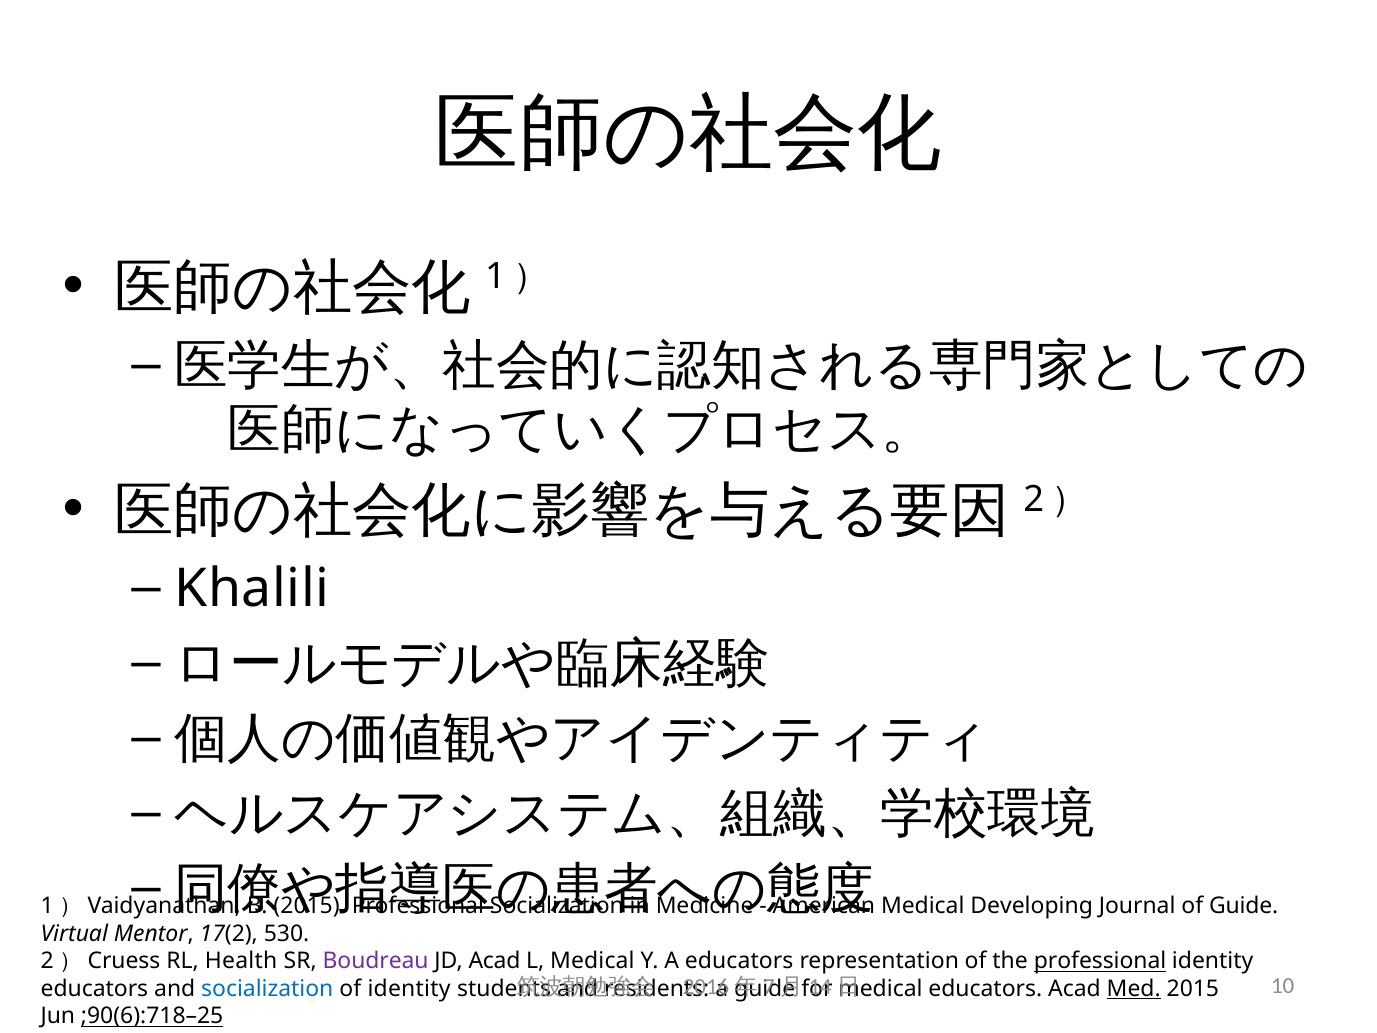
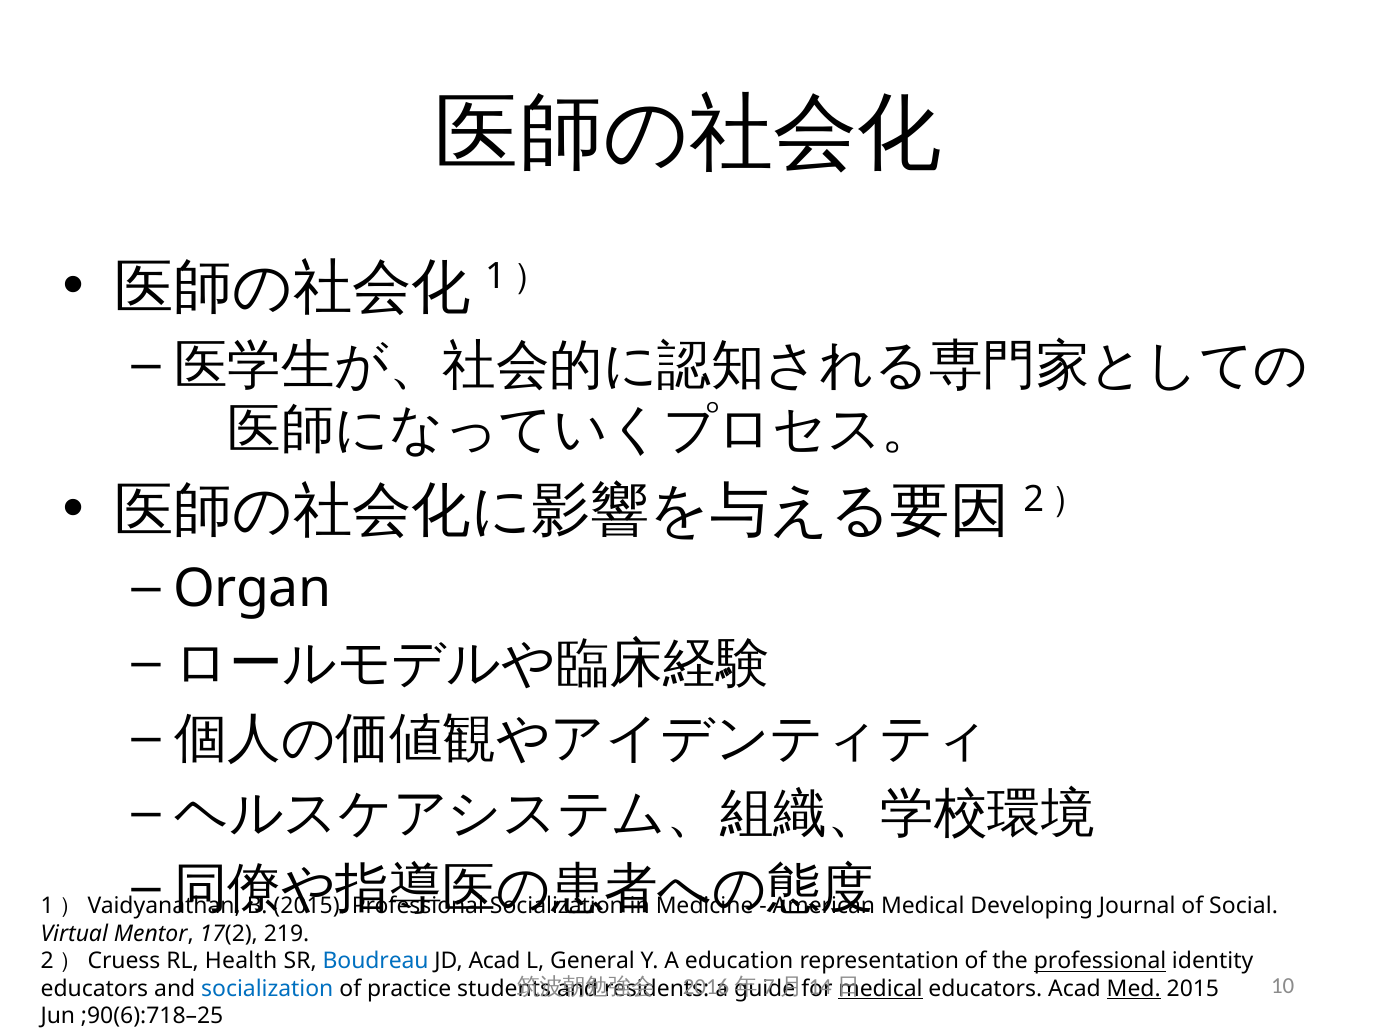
Khalili: Khalili -> Organ
of Guide: Guide -> Social
530: 530 -> 219
Boudreau colour: purple -> blue
L Medical: Medical -> General
A educators: educators -> education
of identity: identity -> practice
medical at (880, 989) underline: none -> present
;90(6):718–25 underline: present -> none
